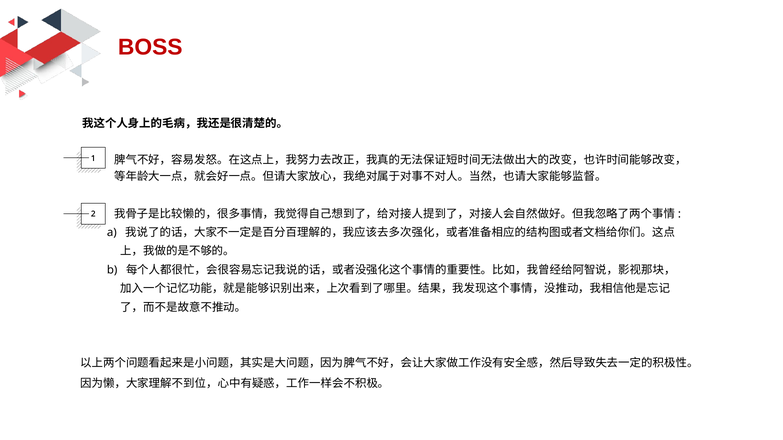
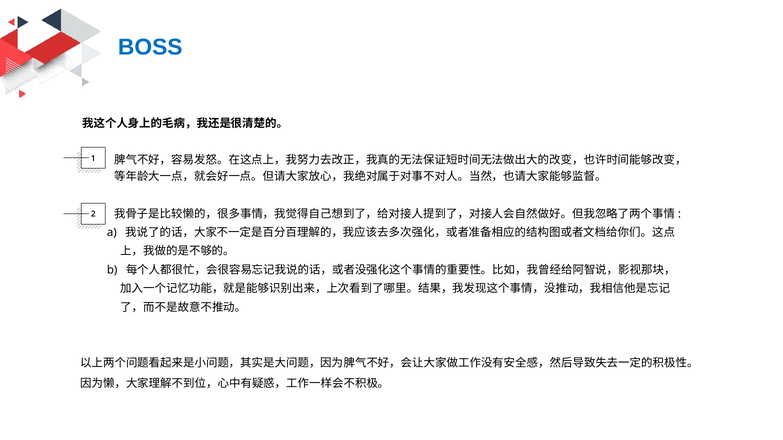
BOSS colour: red -> blue
